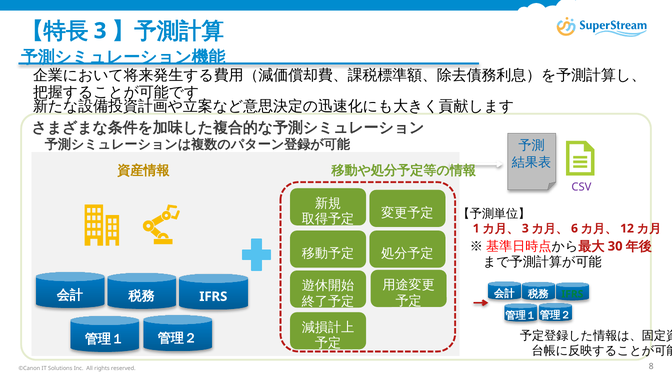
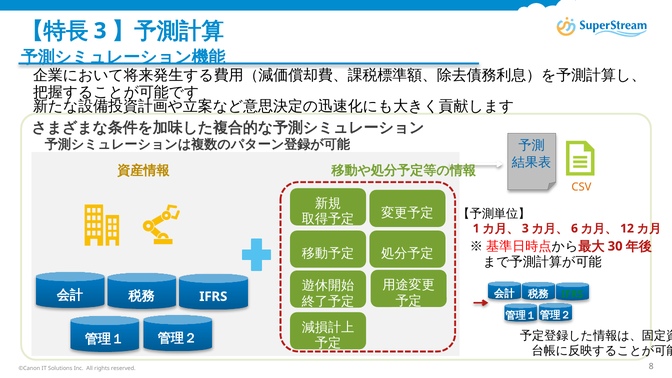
CSV colour: purple -> orange
